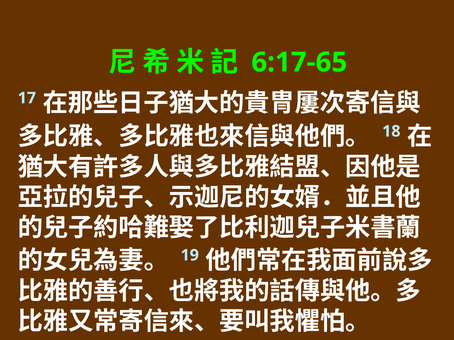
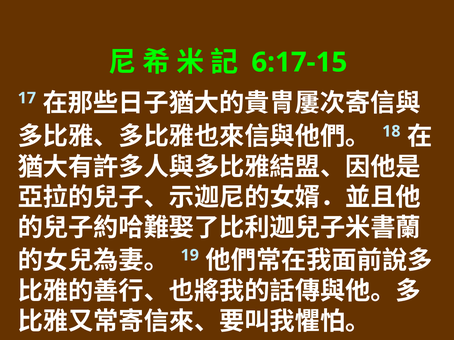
6:17-65: 6:17-65 -> 6:17-15
